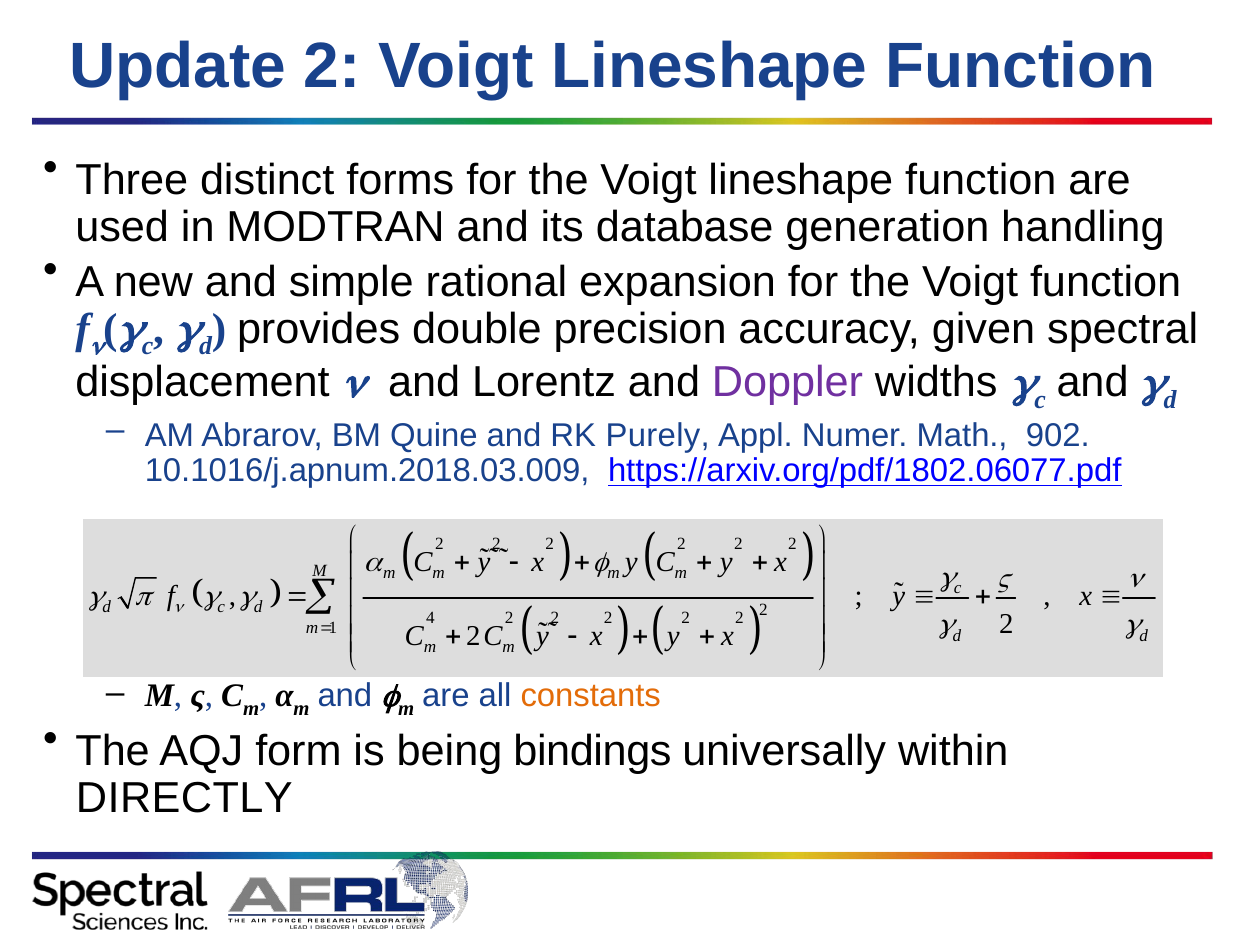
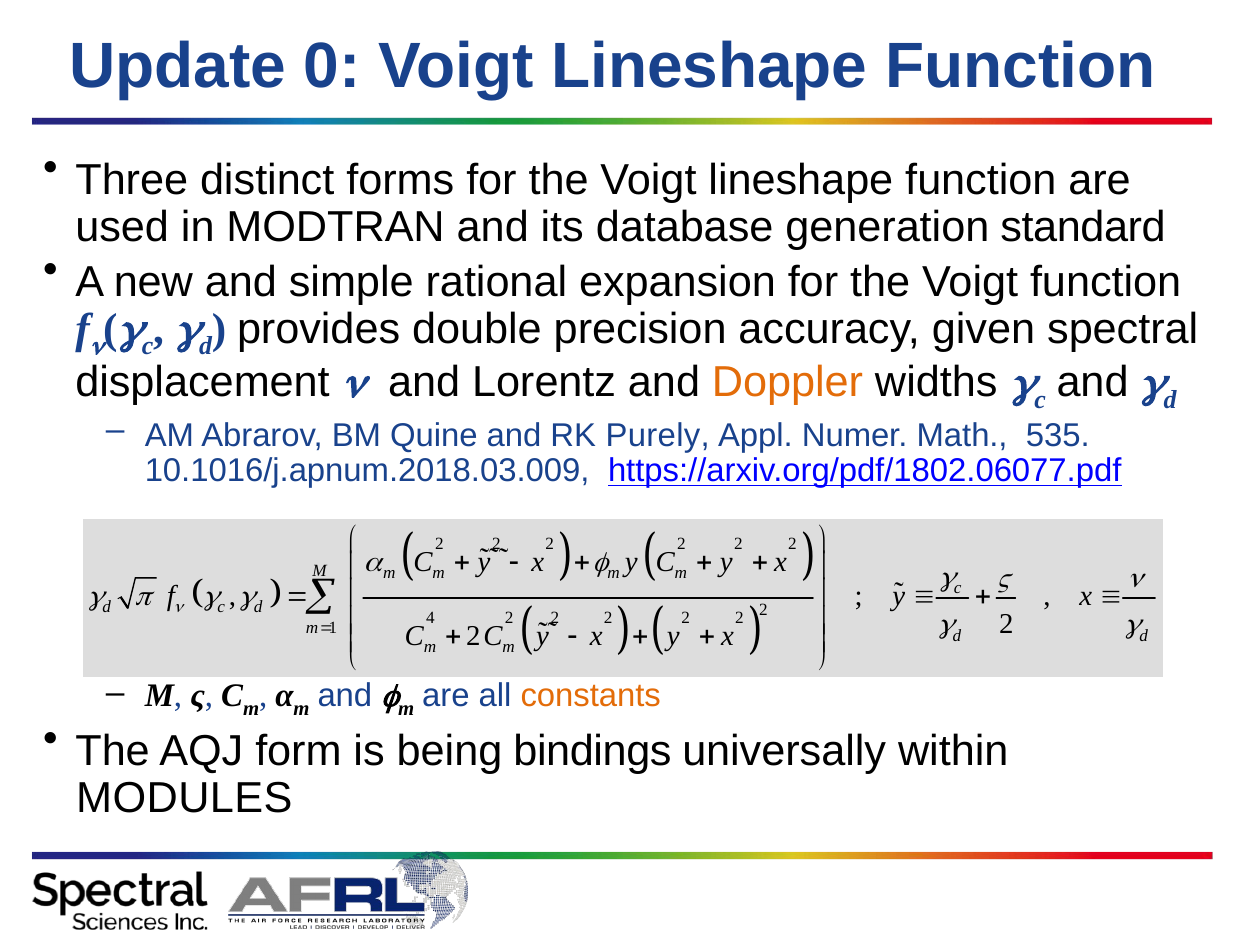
Update 2: 2 -> 0
handling: handling -> standard
Doppler colour: purple -> orange
902: 902 -> 535
DIRECTLY: DIRECTLY -> MODULES
